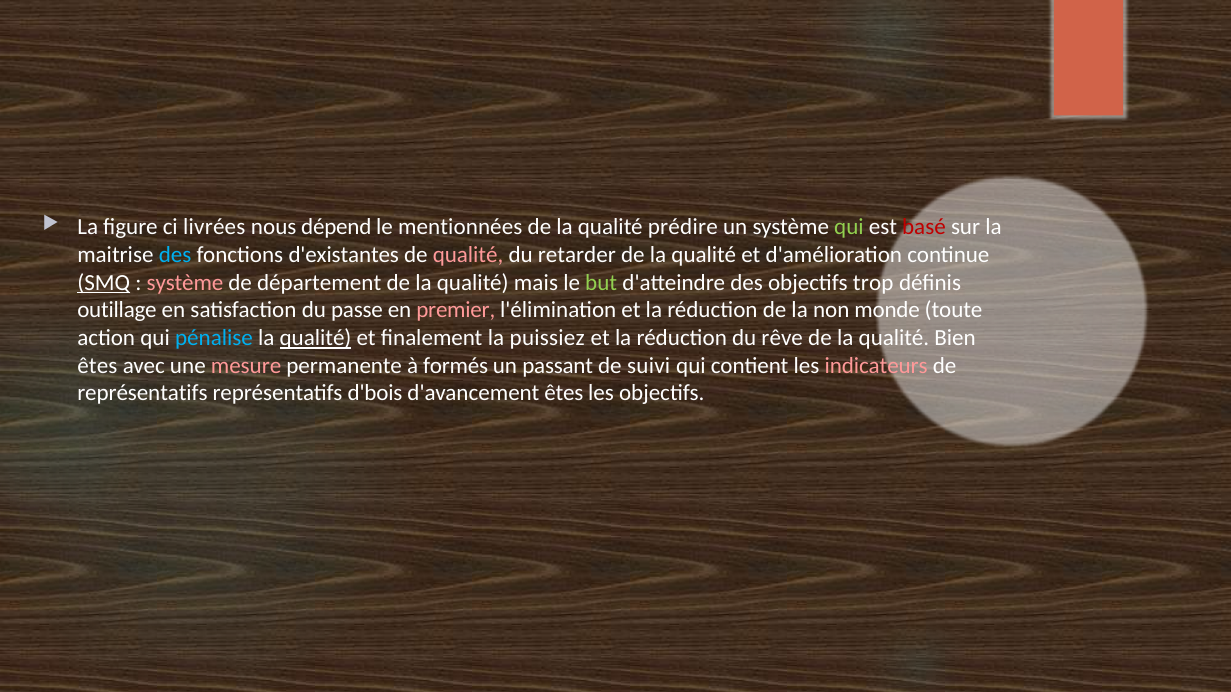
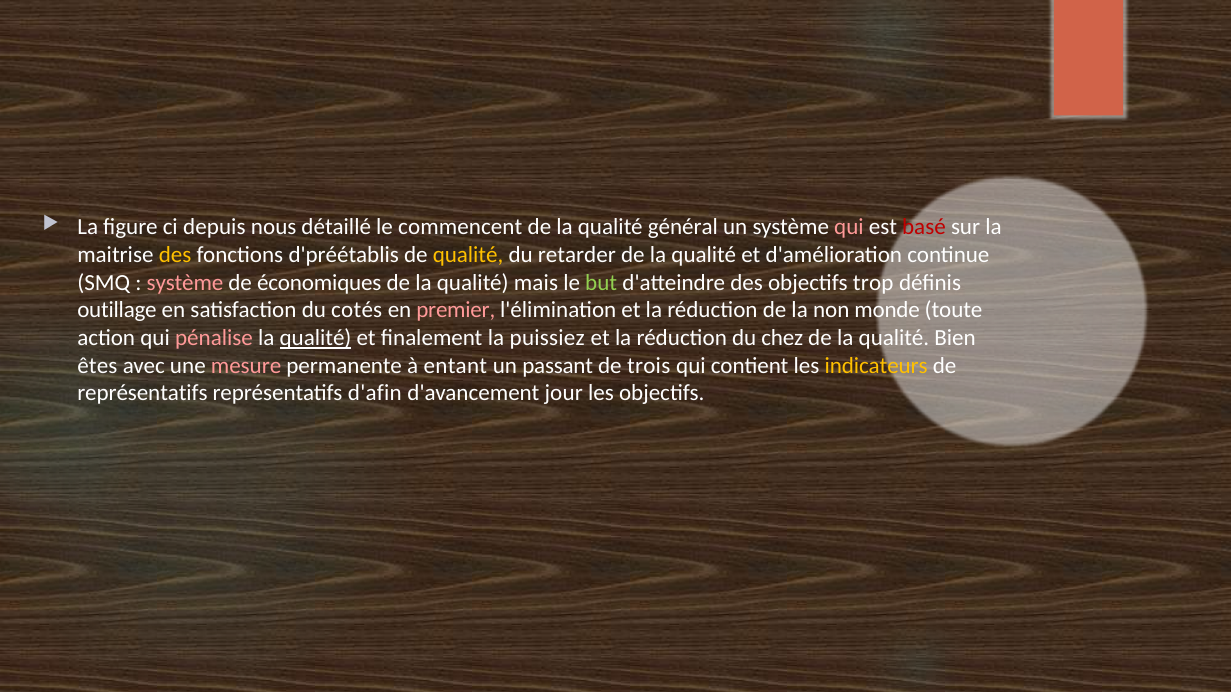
livrées: livrées -> depuis
dépend: dépend -> détaillé
mentionnées: mentionnées -> commencent
prédire: prédire -> général
qui at (849, 227) colour: light green -> pink
des at (175, 255) colour: light blue -> yellow
d'existantes: d'existantes -> d'préétablis
qualité at (468, 255) colour: pink -> yellow
SMQ underline: present -> none
département: département -> économiques
passe: passe -> cotés
pénalise colour: light blue -> pink
rêve: rêve -> chez
formés: formés -> entant
suivi: suivi -> trois
indicateurs colour: pink -> yellow
d'bois: d'bois -> d'afin
d'avancement êtes: êtes -> jour
